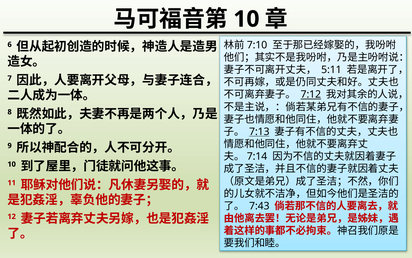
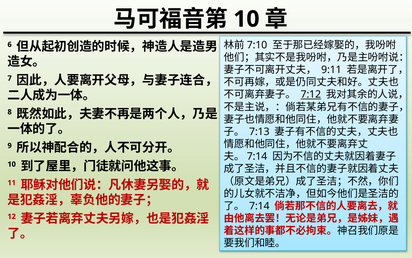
5:11: 5:11 -> 9:11
7:13 underline: present -> none
7:43: 7:43 -> 7:14
